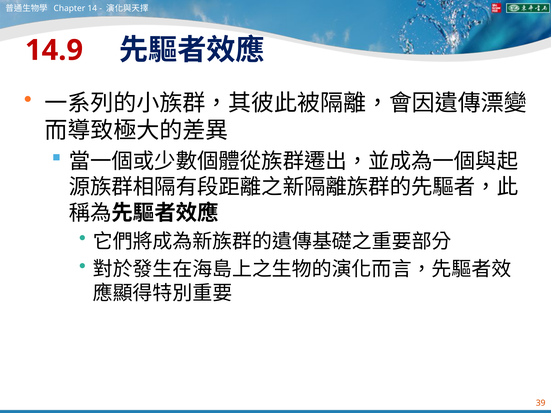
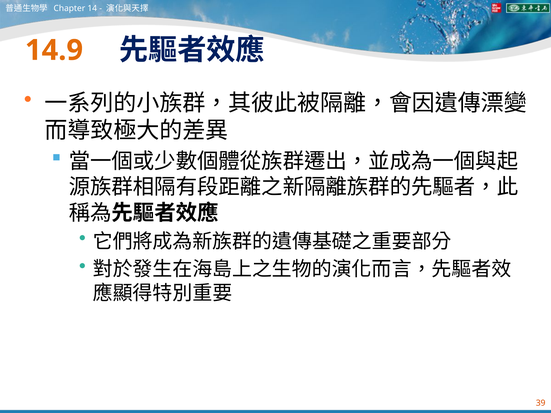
14.9 colour: red -> orange
